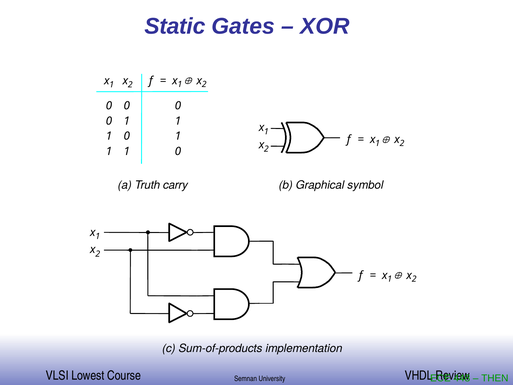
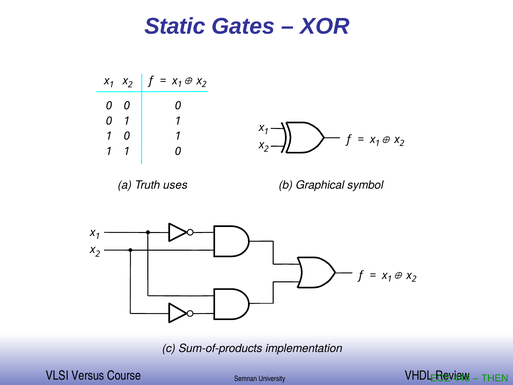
carry: carry -> uses
Lowest: Lowest -> Versus
